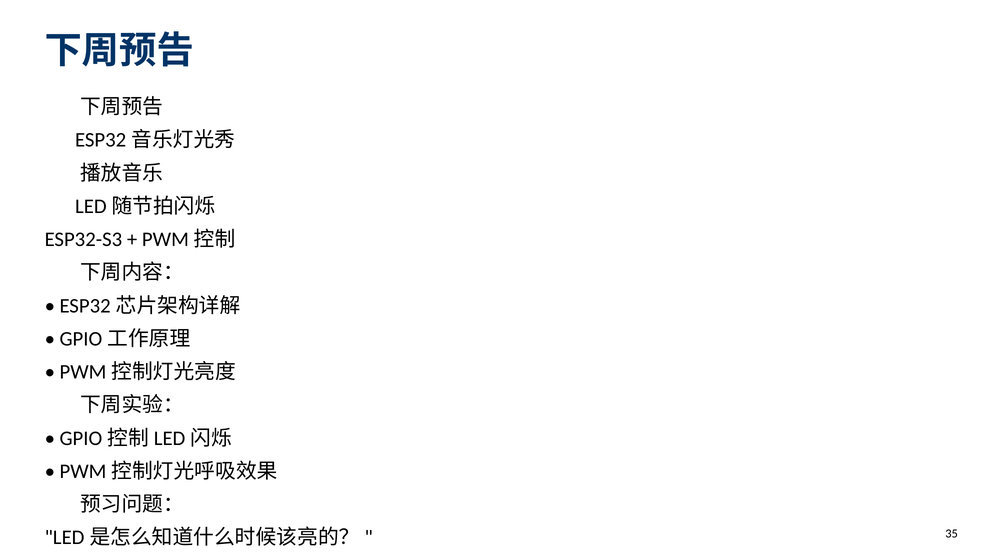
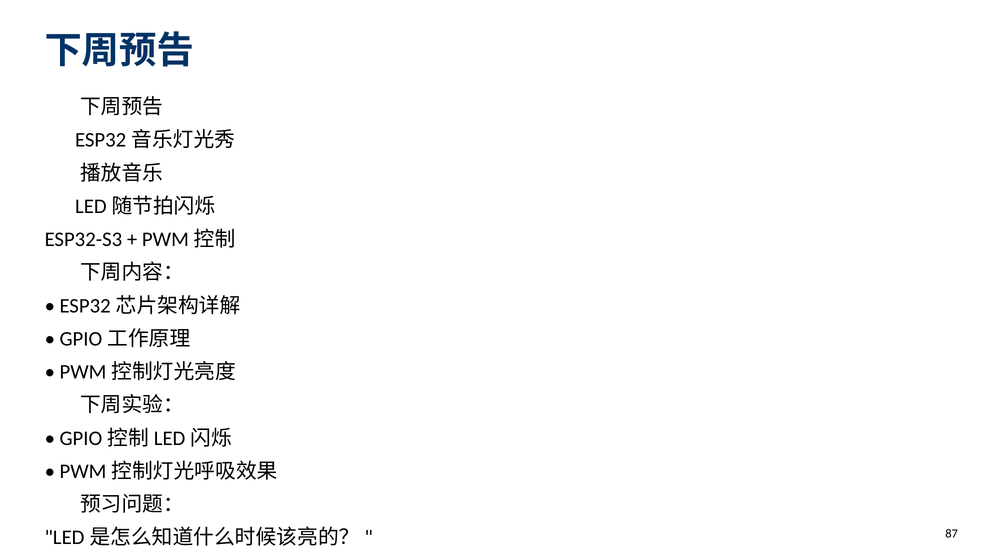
35: 35 -> 87
